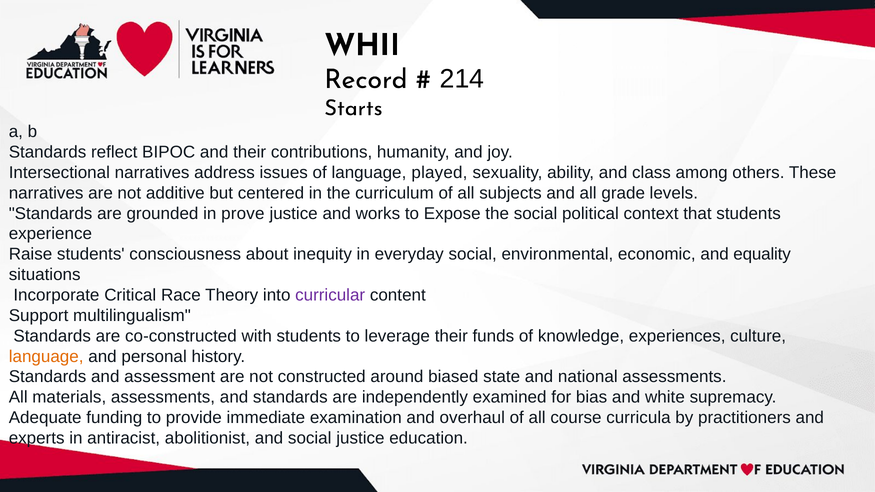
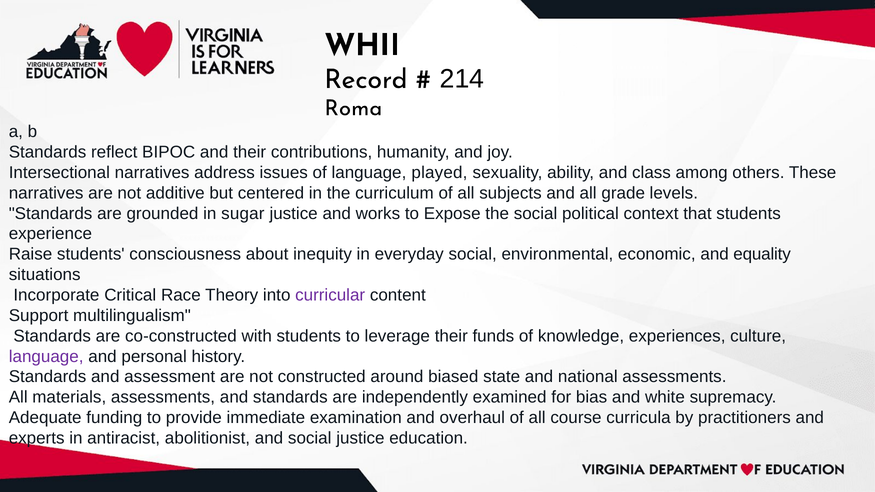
Starts: Starts -> Roma
prove: prove -> sugar
language at (46, 357) colour: orange -> purple
